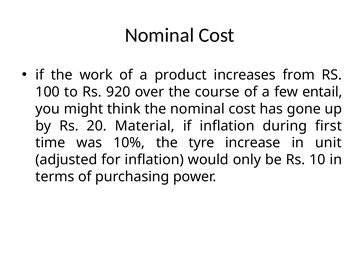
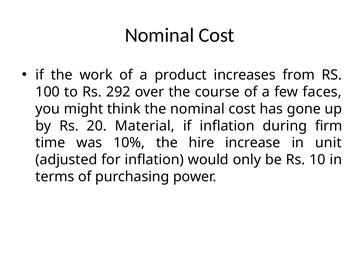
920: 920 -> 292
entail: entail -> faces
first: first -> firm
tyre: tyre -> hire
